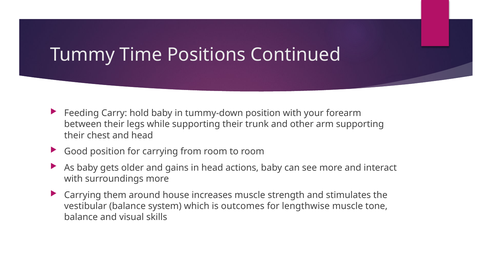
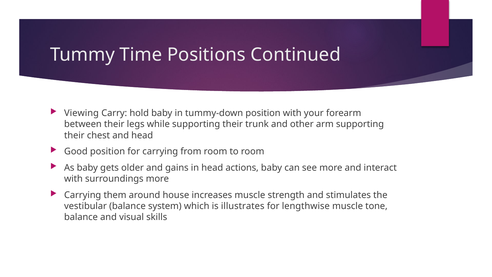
Feeding: Feeding -> Viewing
outcomes: outcomes -> illustrates
